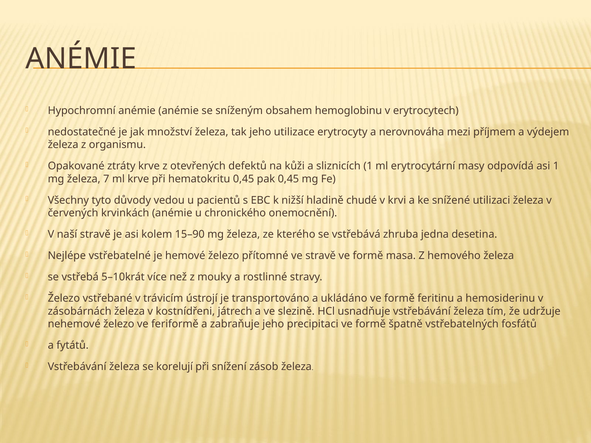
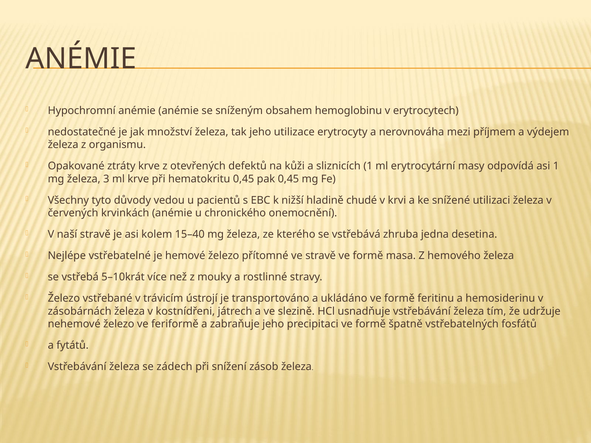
7: 7 -> 3
15–90: 15–90 -> 15–40
korelují: korelují -> zádech
